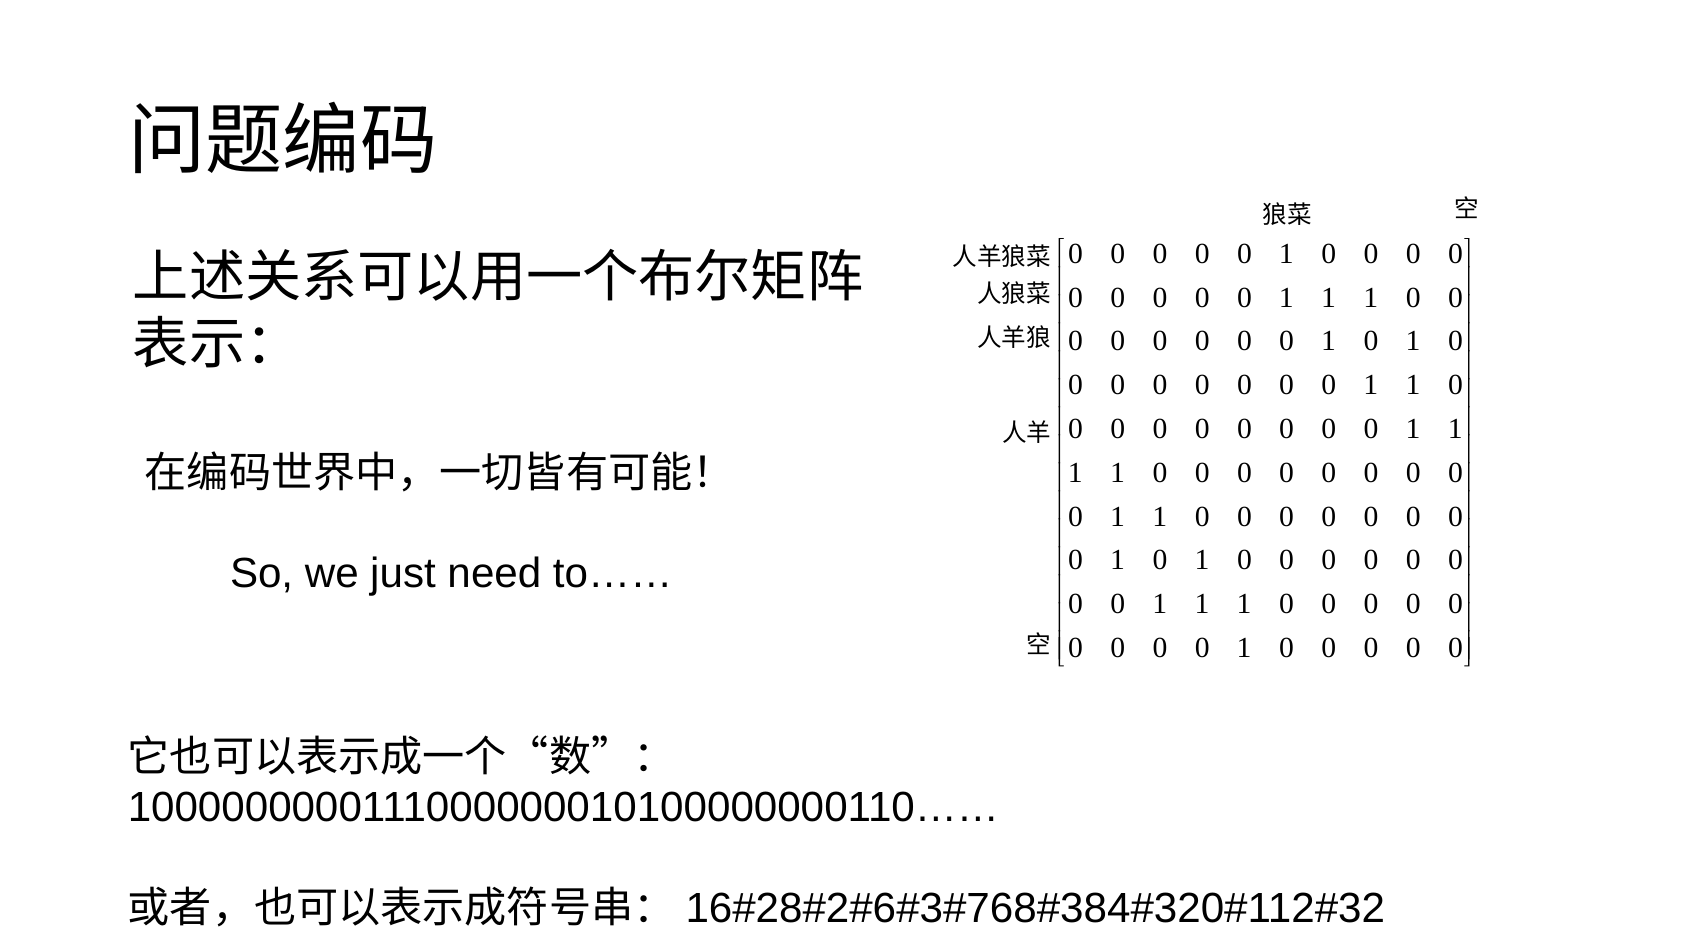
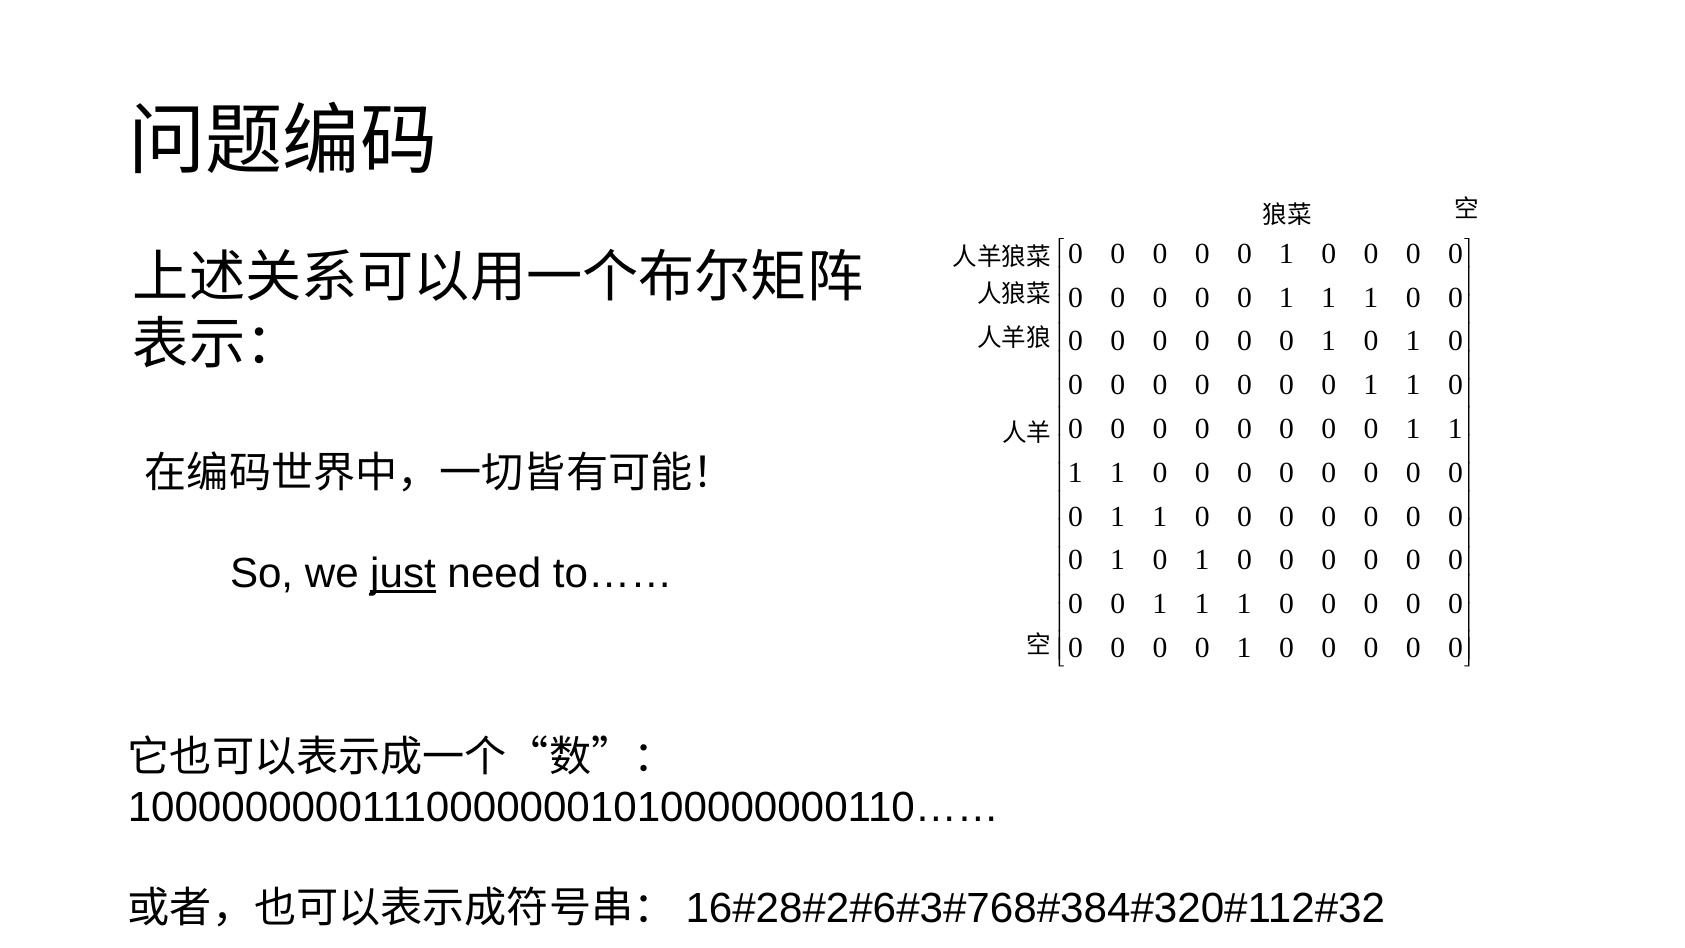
just underline: none -> present
